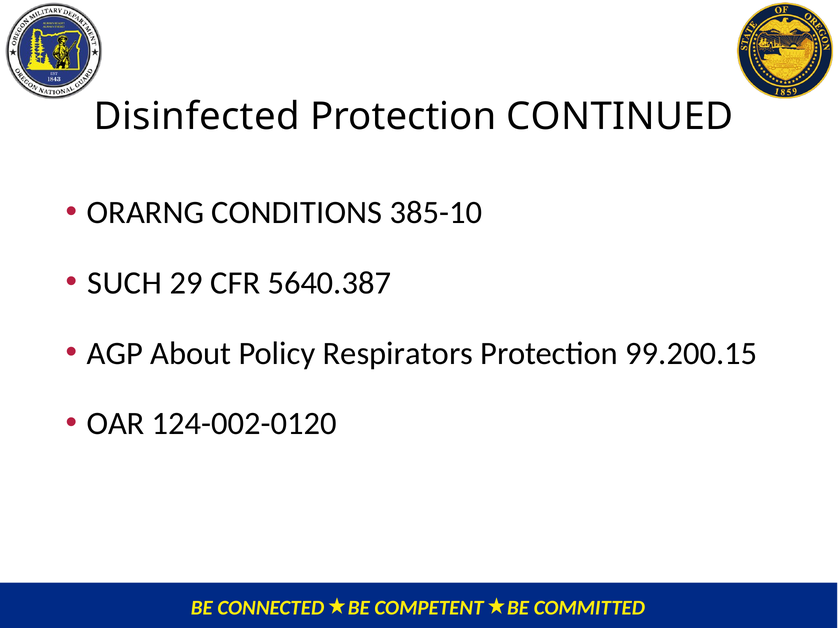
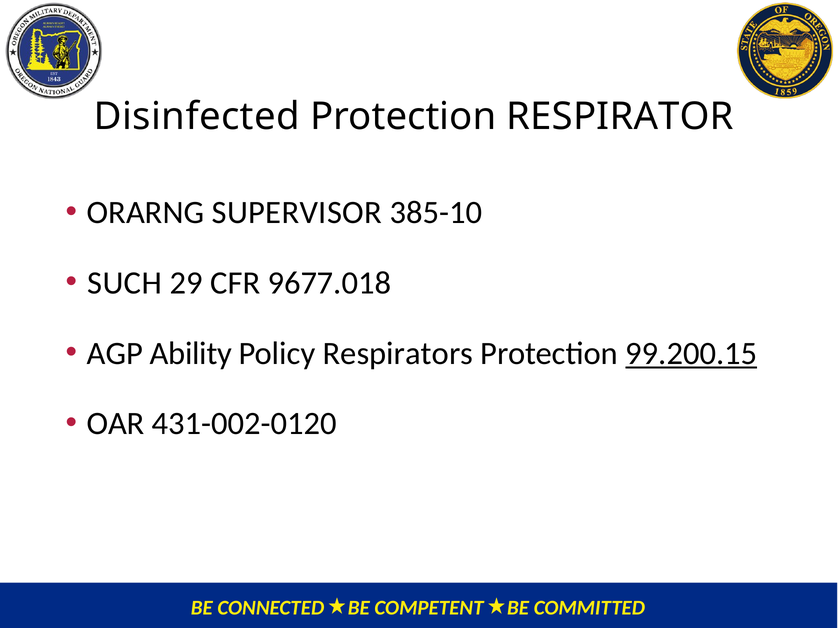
CONTINUED: CONTINUED -> RESPIRATOR
CONDITIONS: CONDITIONS -> SUPERVISOR
5640.387: 5640.387 -> 9677.018
About: About -> Ability
99.200.15 underline: none -> present
124-002-0120: 124-002-0120 -> 431-002-0120
